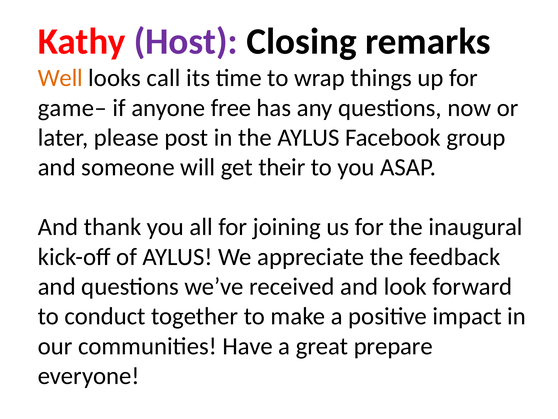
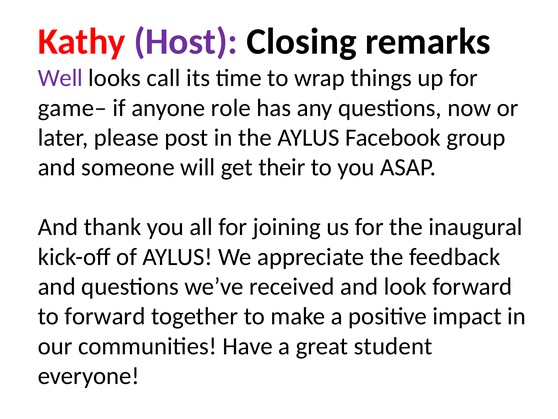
Well colour: orange -> purple
free: free -> role
to conduct: conduct -> forward
prepare: prepare -> student
